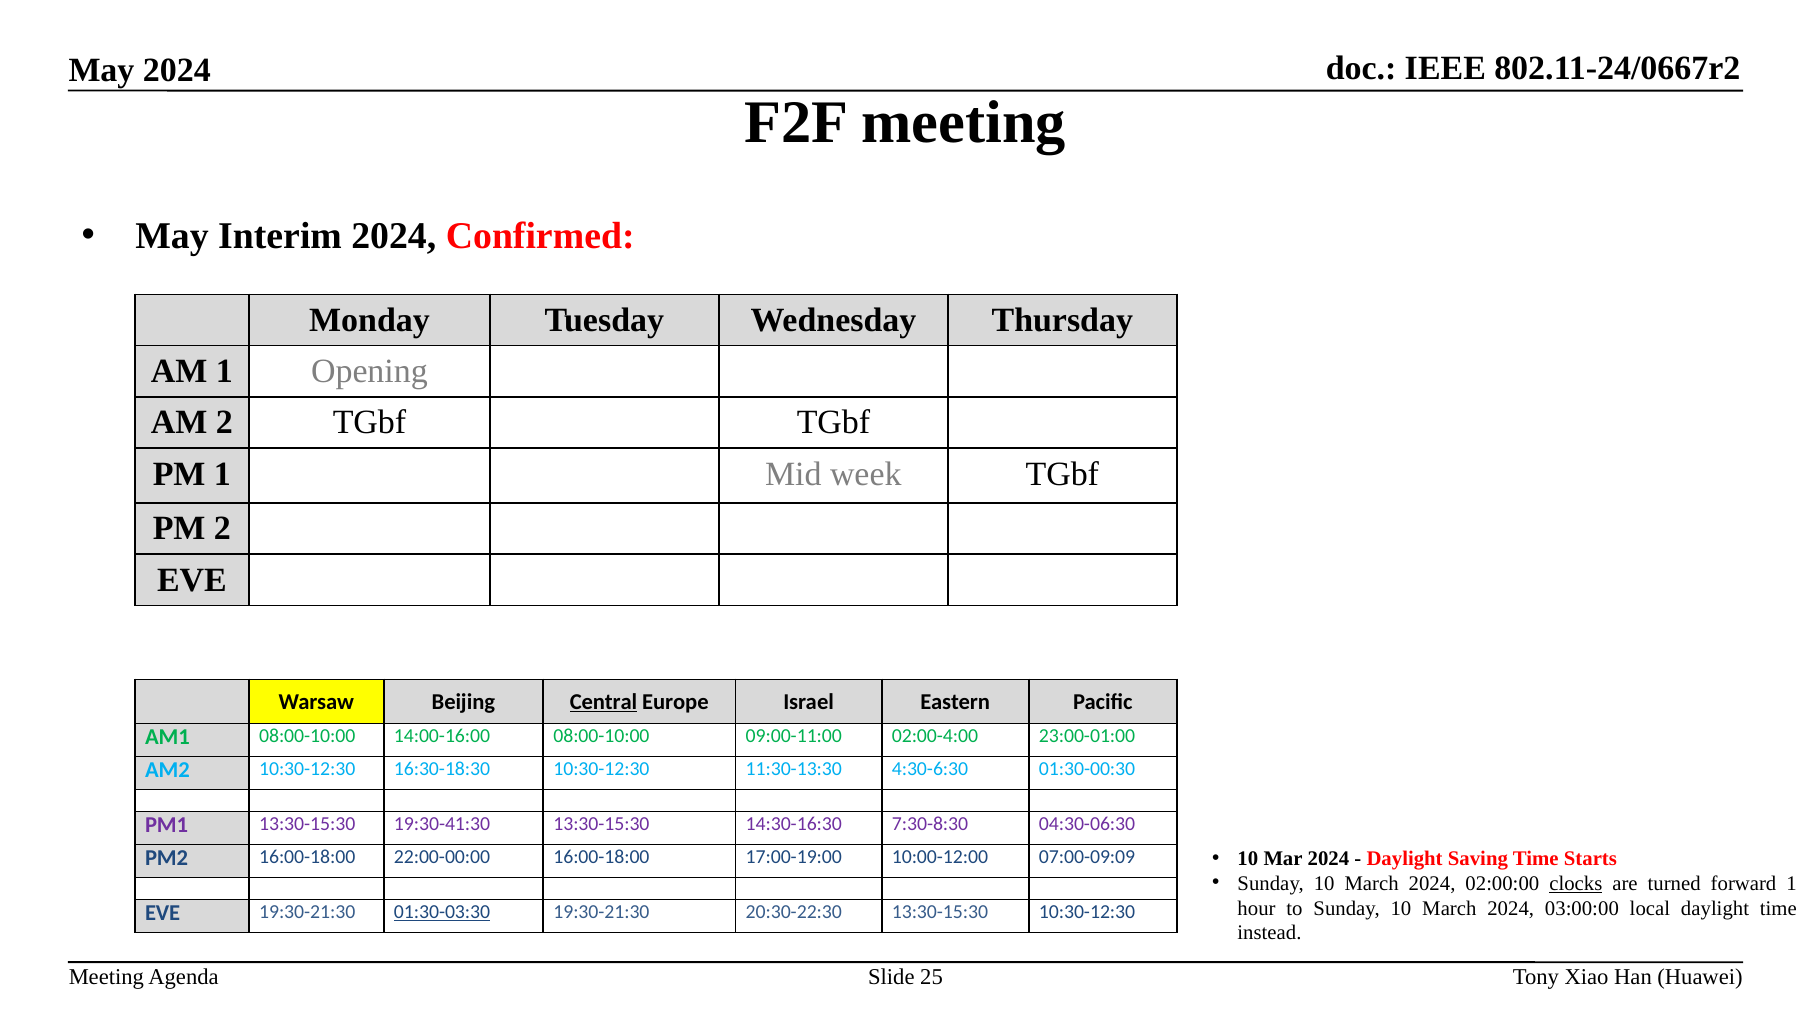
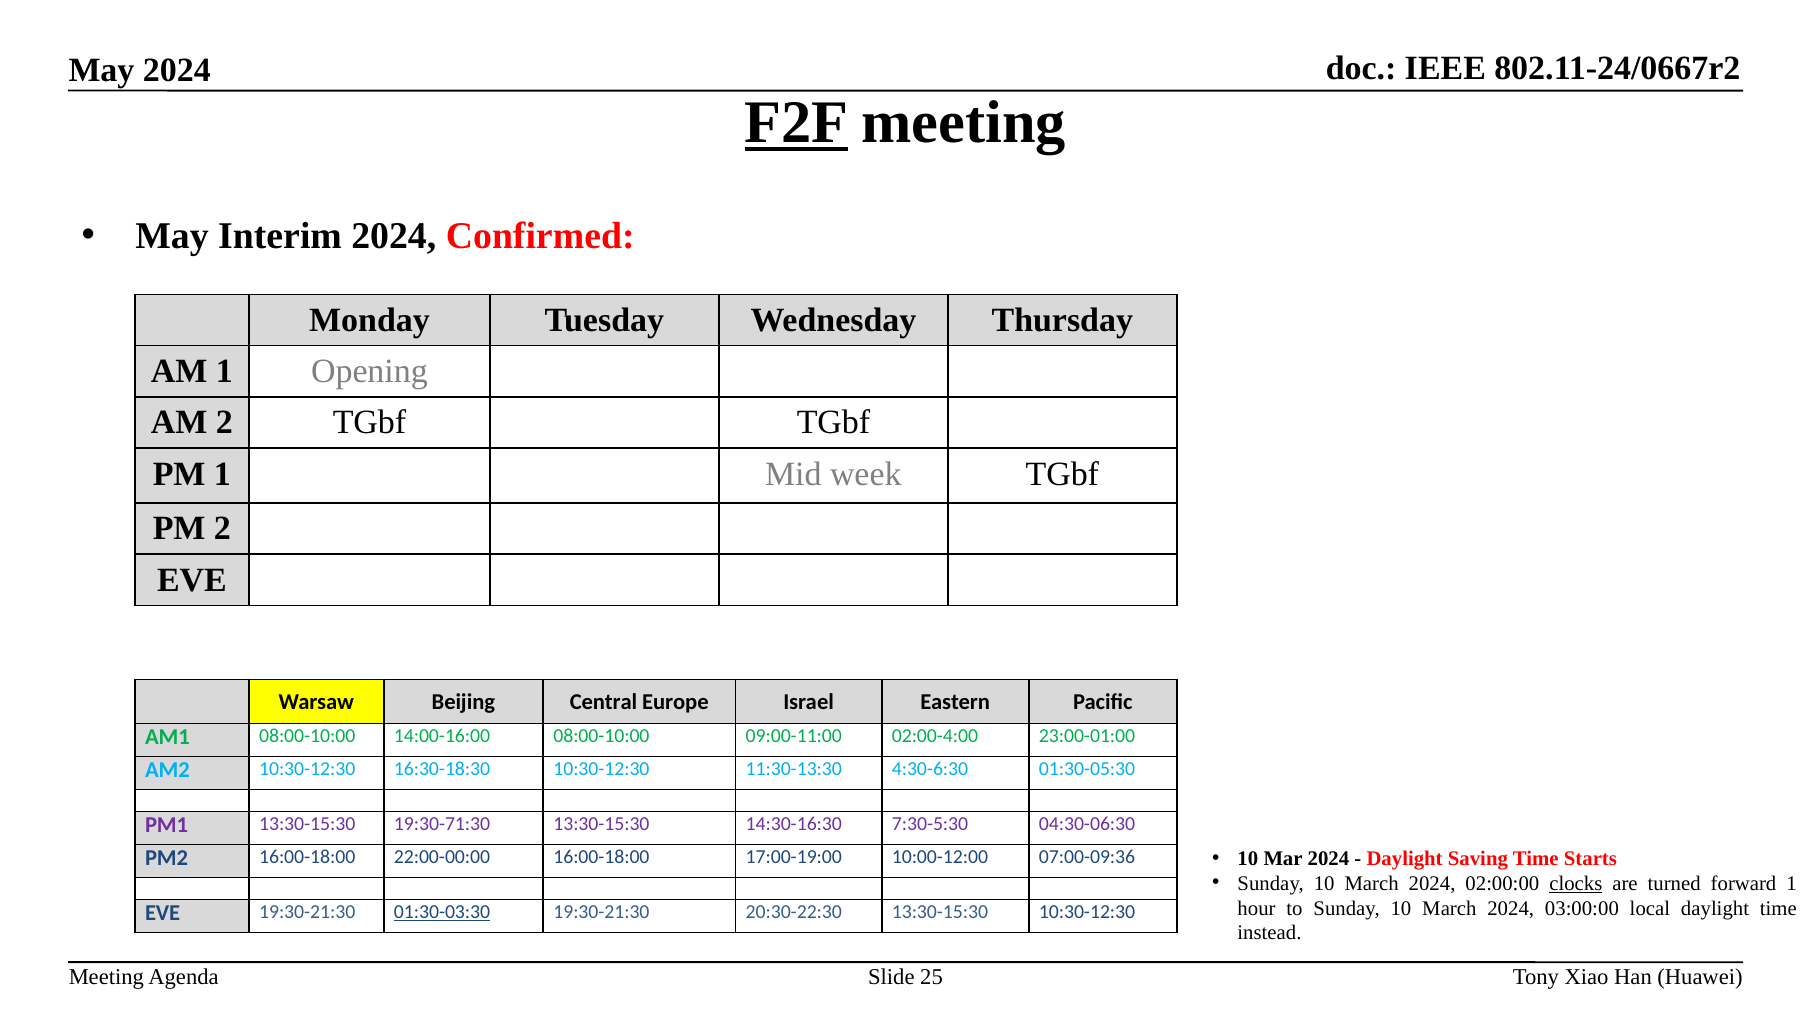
F2F underline: none -> present
Central underline: present -> none
01:30-00:30: 01:30-00:30 -> 01:30-05:30
19:30-41:30: 19:30-41:30 -> 19:30-71:30
7:30-8:30: 7:30-8:30 -> 7:30-5:30
07:00-09:09: 07:00-09:09 -> 07:00-09:36
